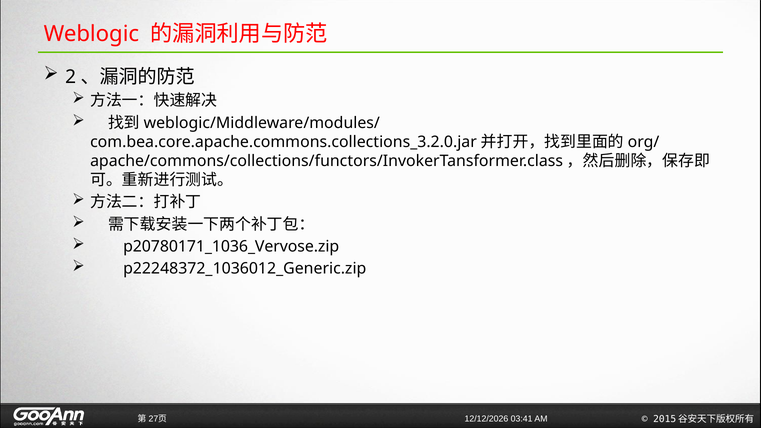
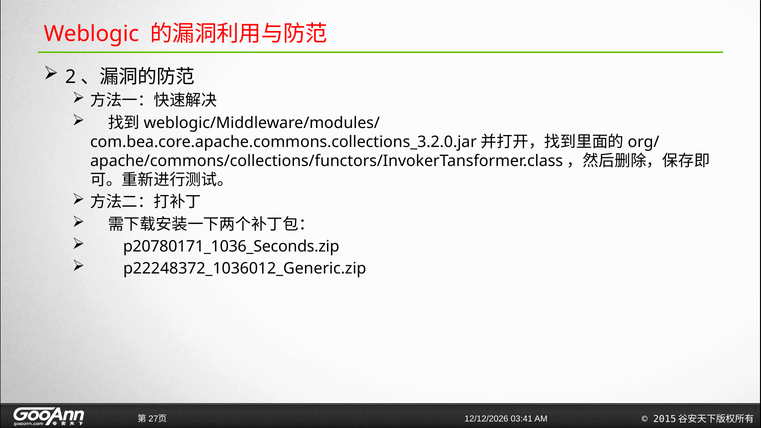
p20780171_1036_Vervose.zip: p20780171_1036_Vervose.zip -> p20780171_1036_Seconds.zip
